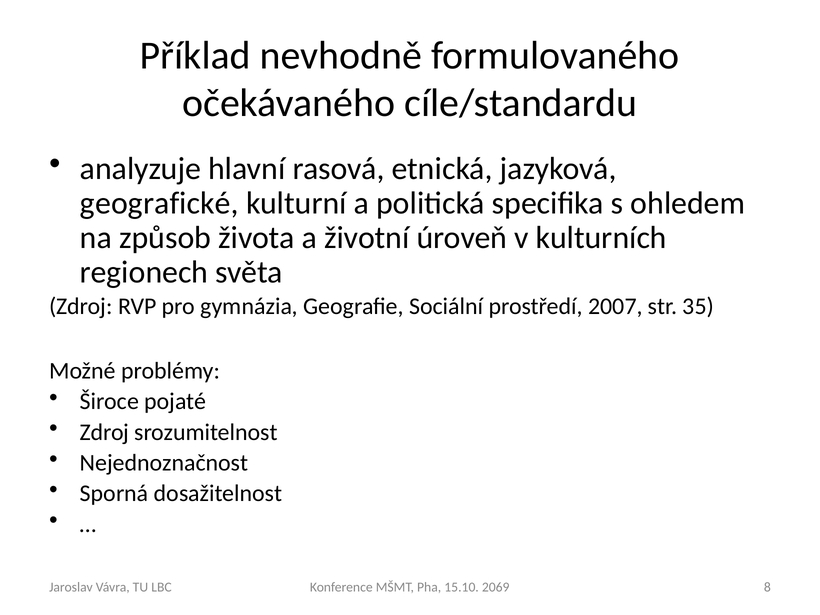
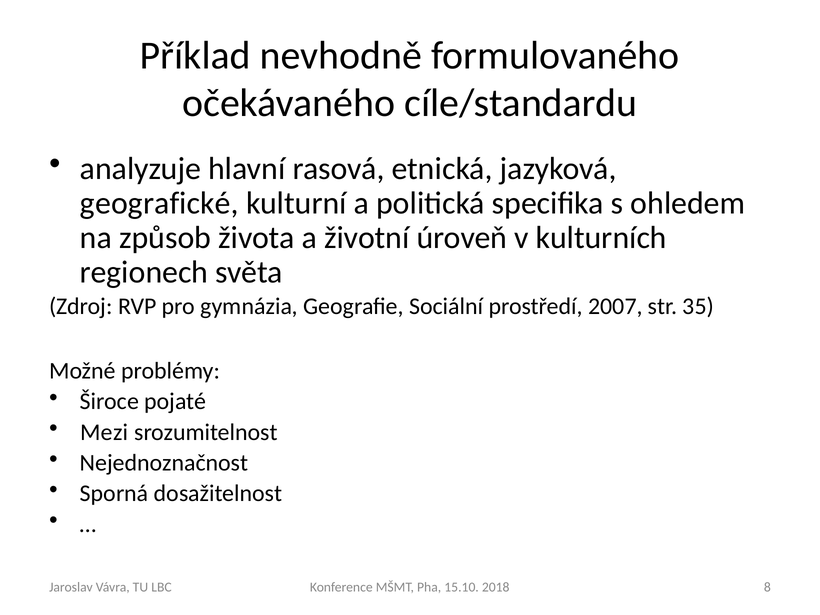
Zdroj at (104, 432): Zdroj -> Mezi
2069: 2069 -> 2018
